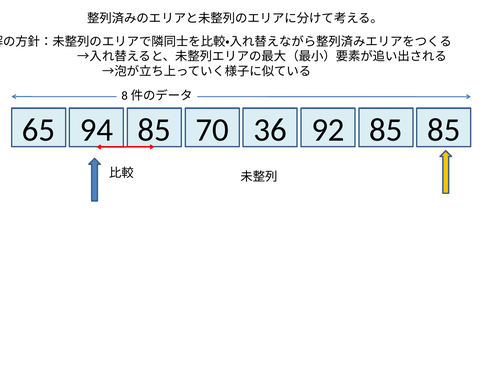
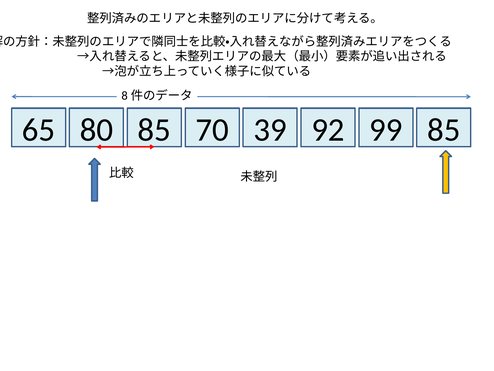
94: 94 -> 80
36: 36 -> 39
92 85: 85 -> 99
